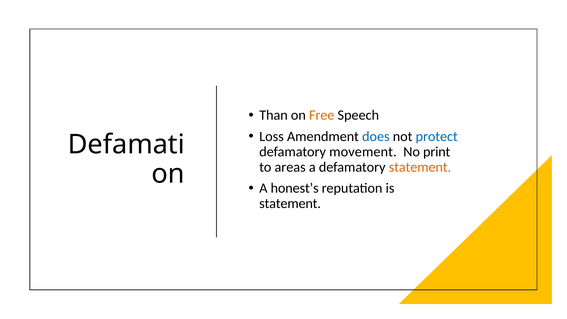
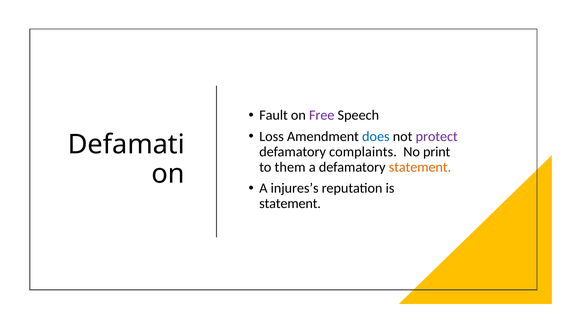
Than: Than -> Fault
Free colour: orange -> purple
protect colour: blue -> purple
movement: movement -> complaints
areas: areas -> them
honest’s: honest’s -> injures’s
